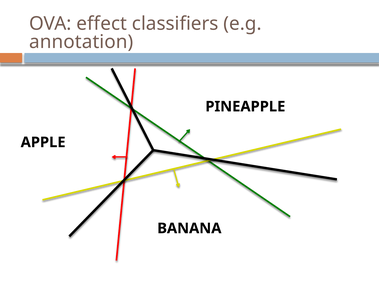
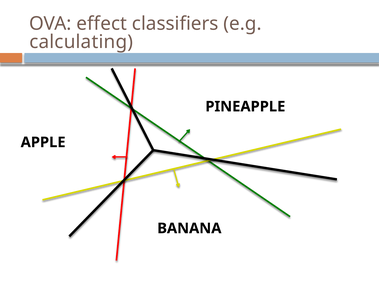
annotation: annotation -> calculating
